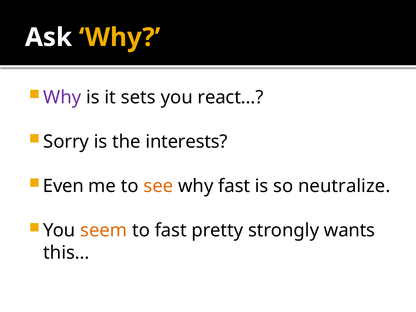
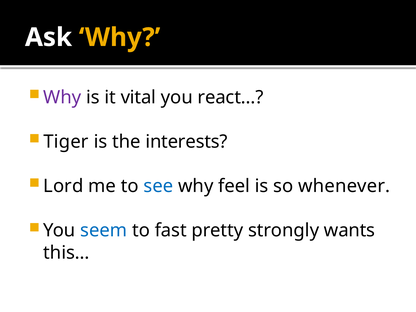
sets: sets -> vital
Sorry: Sorry -> Tiger
Even: Even -> Lord
see colour: orange -> blue
why fast: fast -> feel
neutralize: neutralize -> whenever
seem colour: orange -> blue
